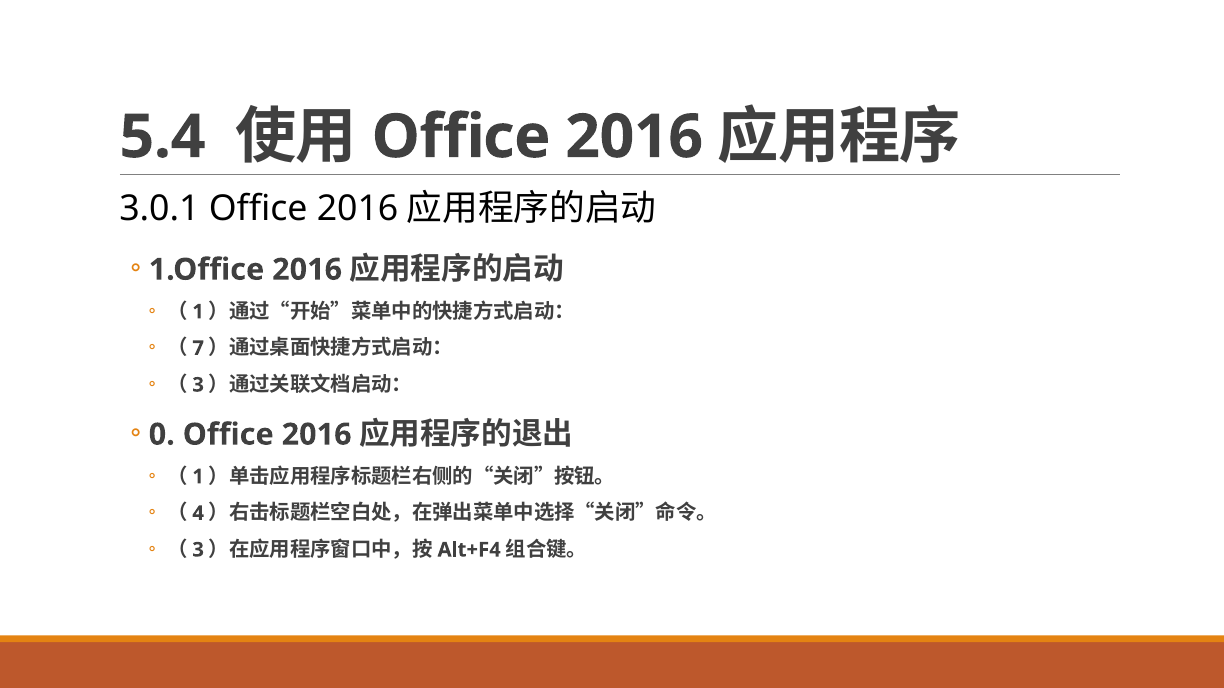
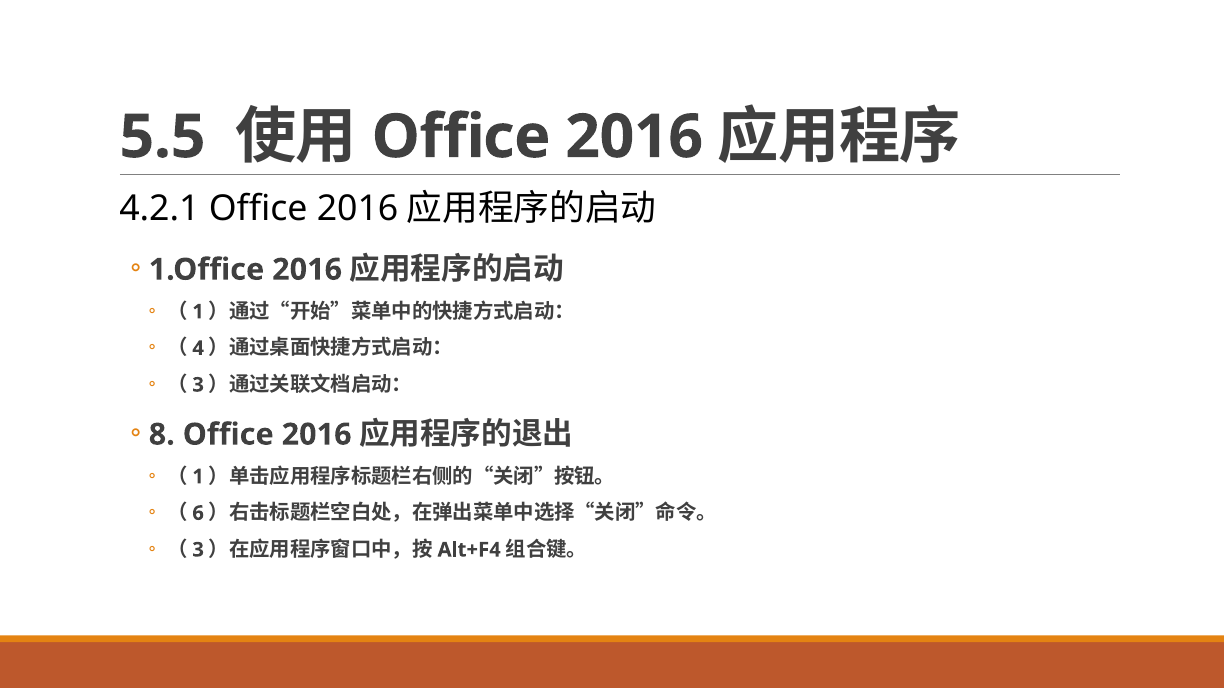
5.4: 5.4 -> 5.5
3.0.1: 3.0.1 -> 4.2.1
7: 7 -> 4
0: 0 -> 8
4: 4 -> 6
